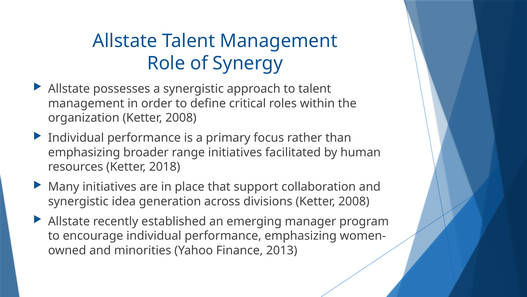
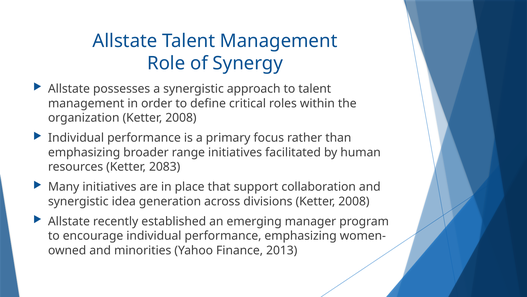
2018: 2018 -> 2083
